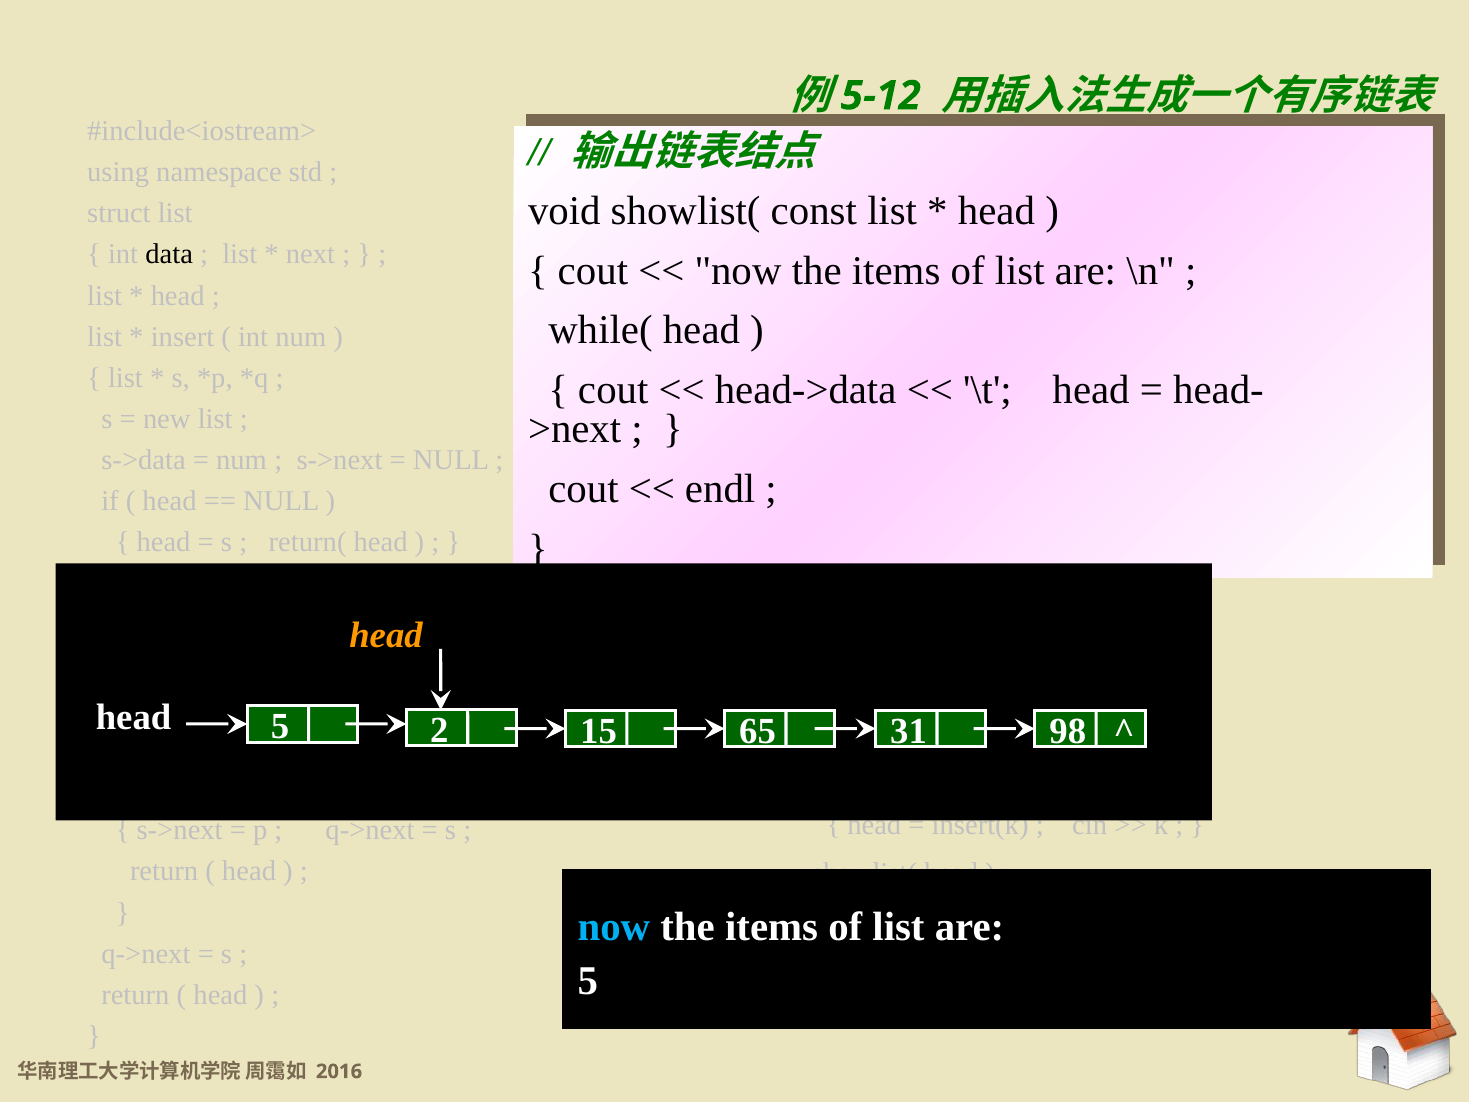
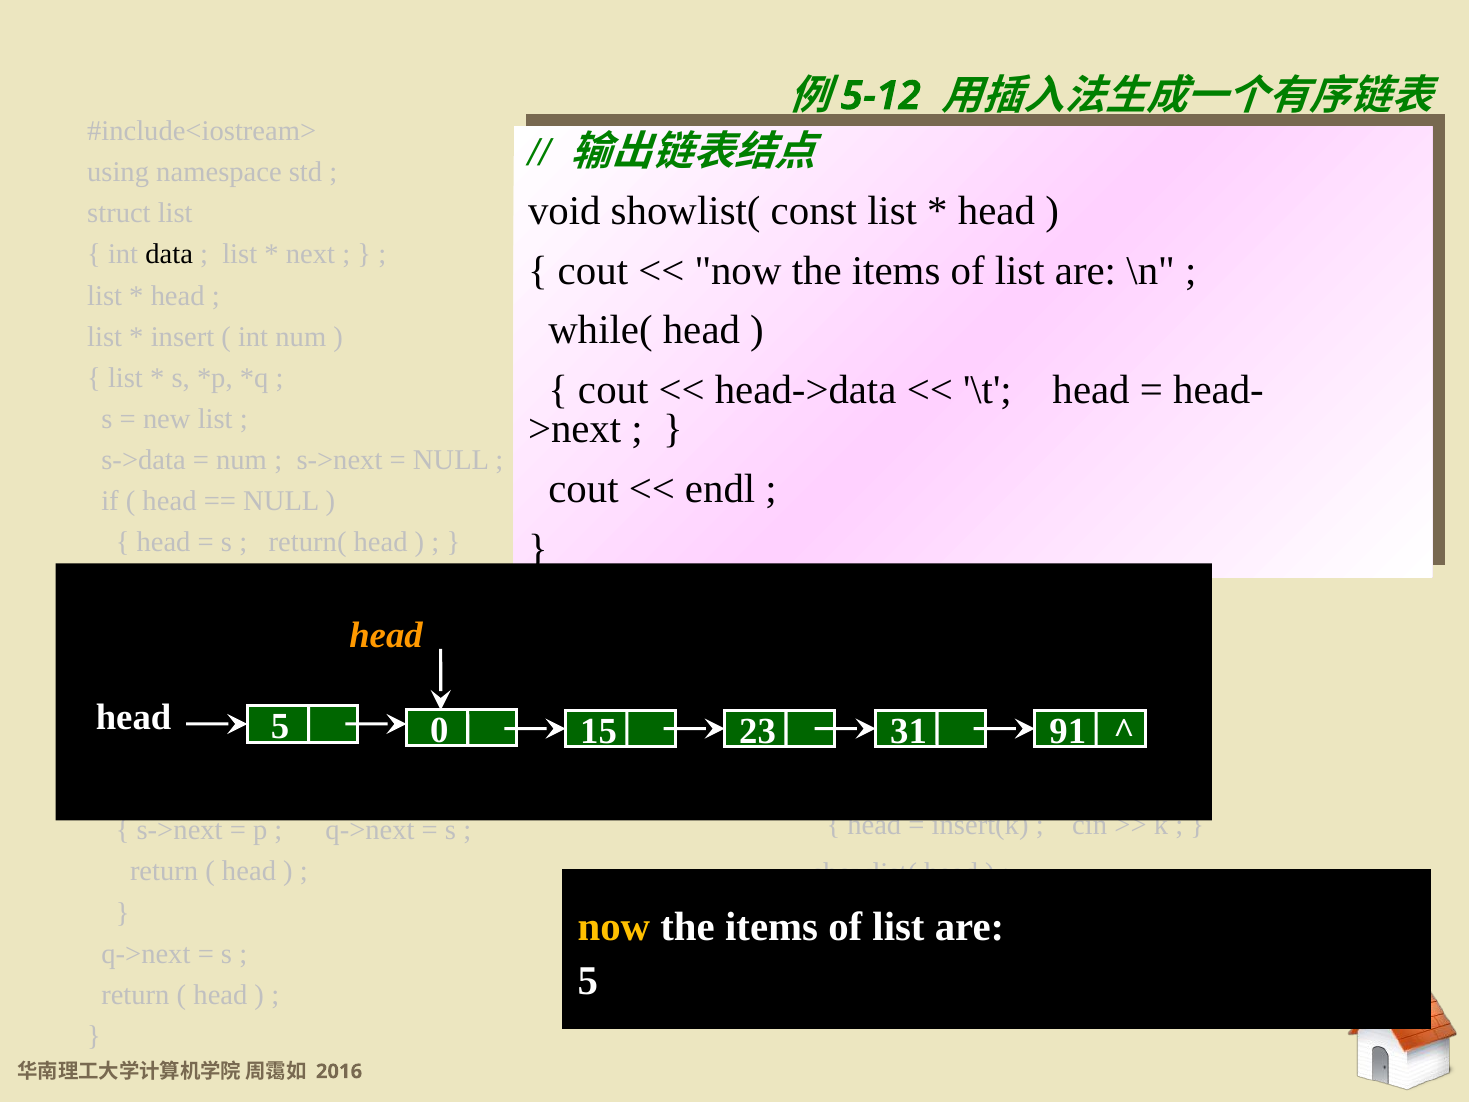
2 at (439, 730): 2 -> 0
65: 65 -> 23
98: 98 -> 91
now at (614, 927) colour: light blue -> yellow
